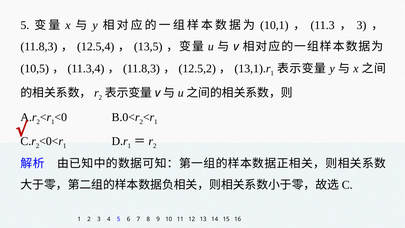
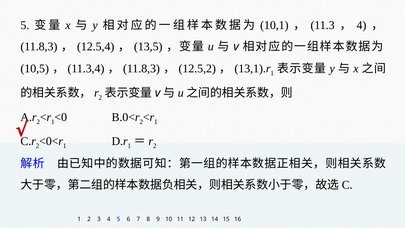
3 at (361, 25): 3 -> 4
